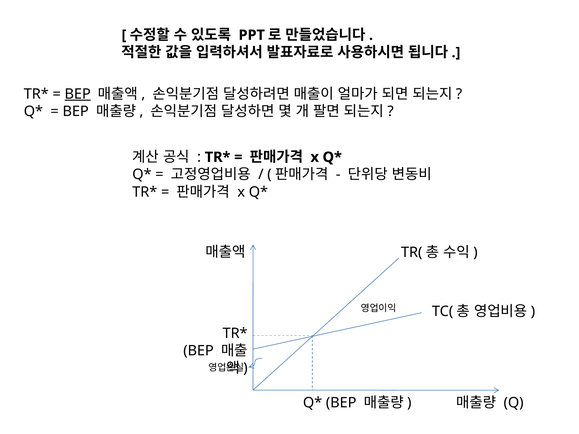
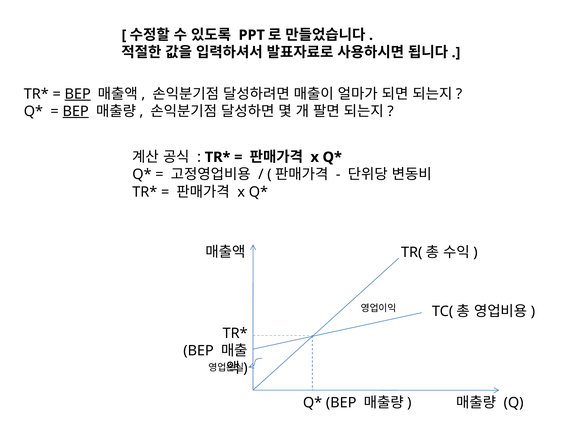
BEP at (76, 111) underline: none -> present
